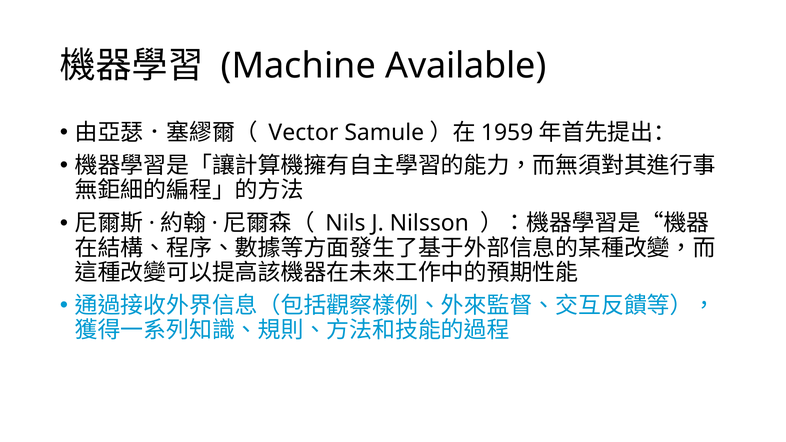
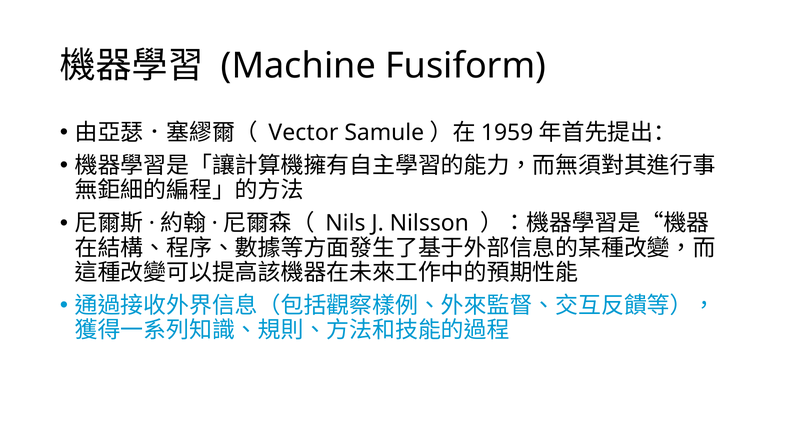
Available: Available -> Fusiform
